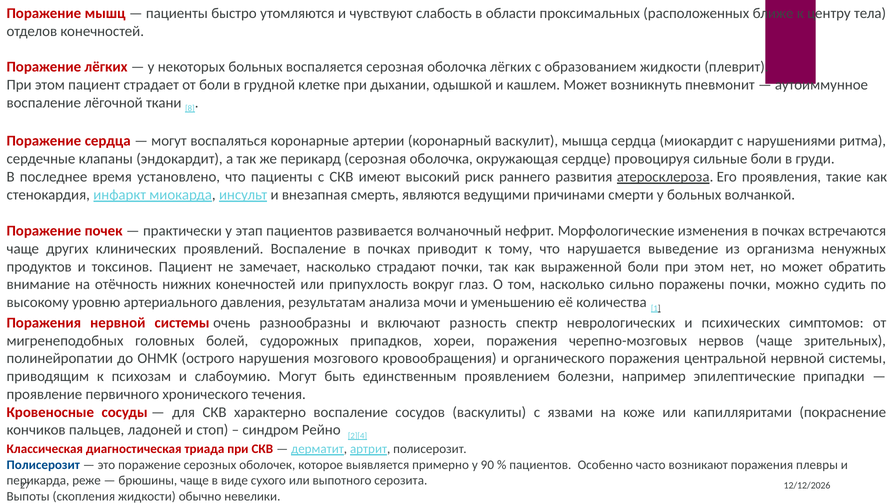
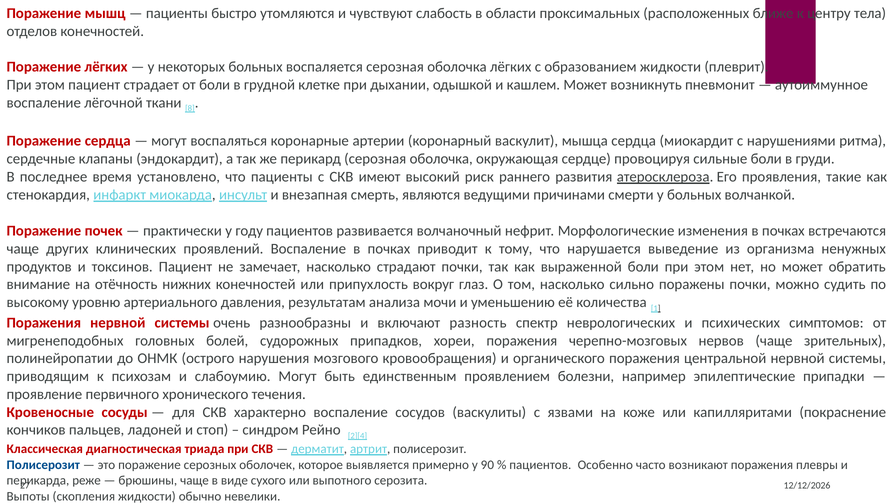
этап: этап -> году
